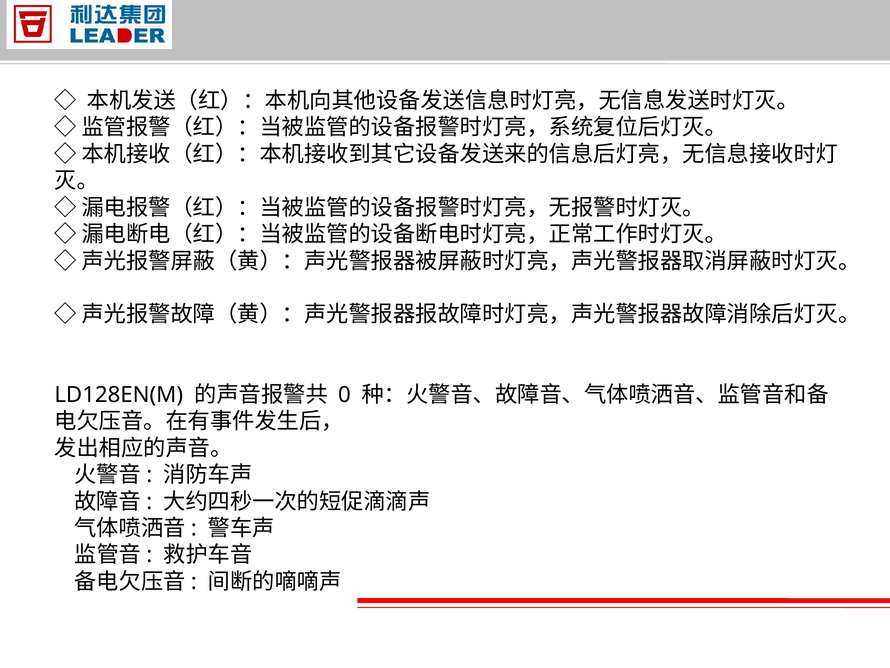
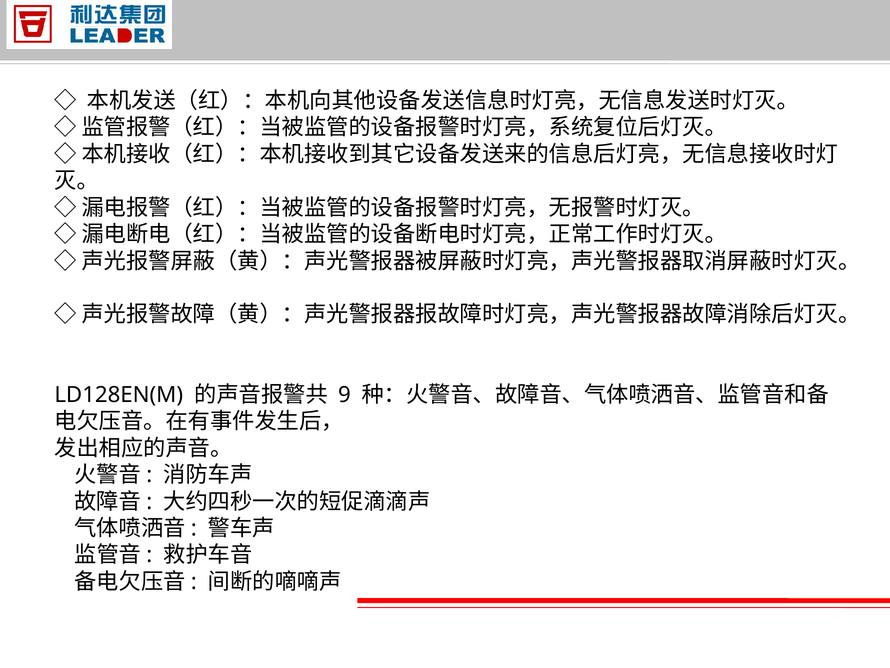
0: 0 -> 9
